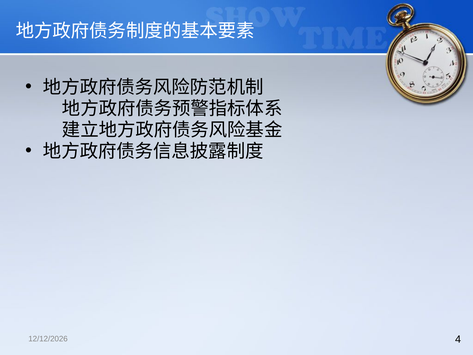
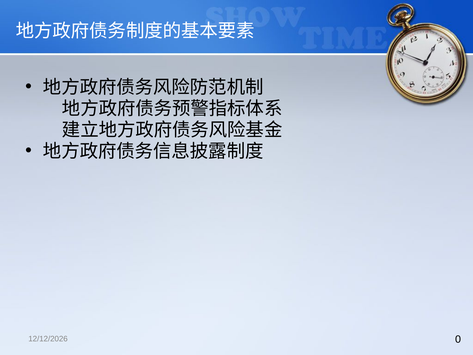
4: 4 -> 0
